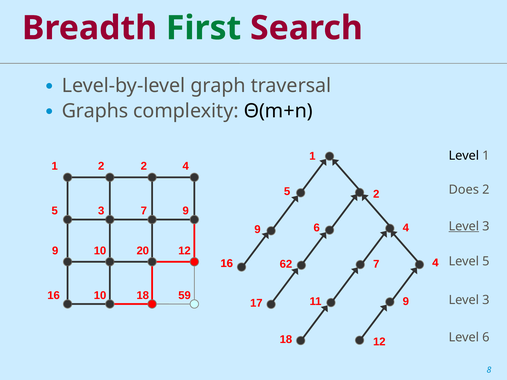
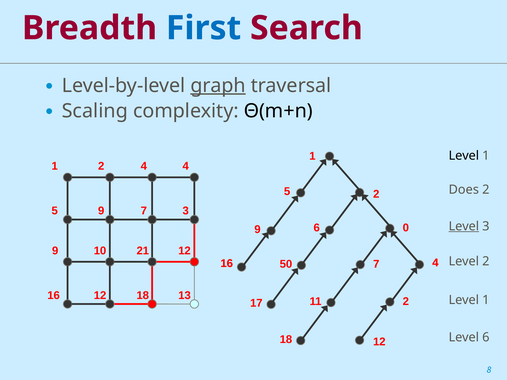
First colour: green -> blue
graph underline: none -> present
Graphs: Graphs -> Scaling
2 2: 2 -> 4
3 at (101, 211): 3 -> 9
7 9: 9 -> 3
6 4: 4 -> 0
20: 20 -> 21
Level 5: 5 -> 2
62: 62 -> 50
16 10: 10 -> 12
59: 59 -> 13
11 9: 9 -> 2
3 at (486, 300): 3 -> 1
